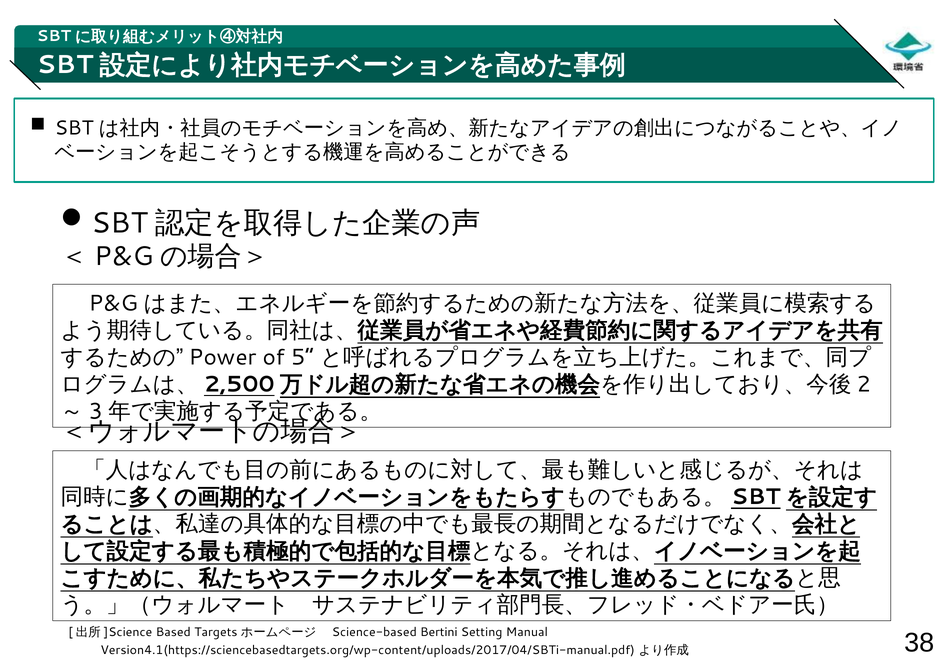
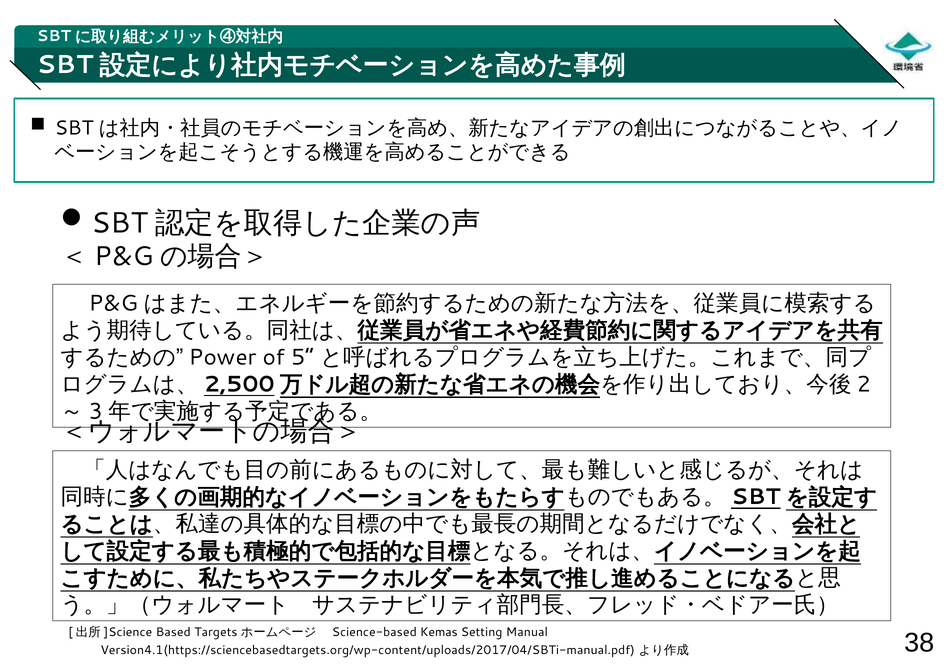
Bertini: Bertini -> Kemas
